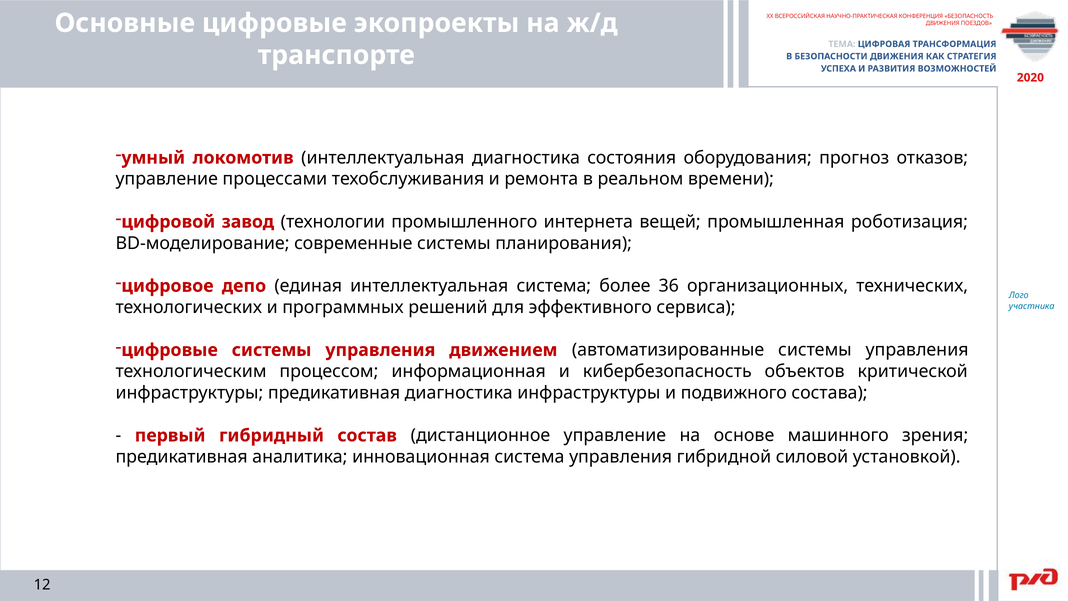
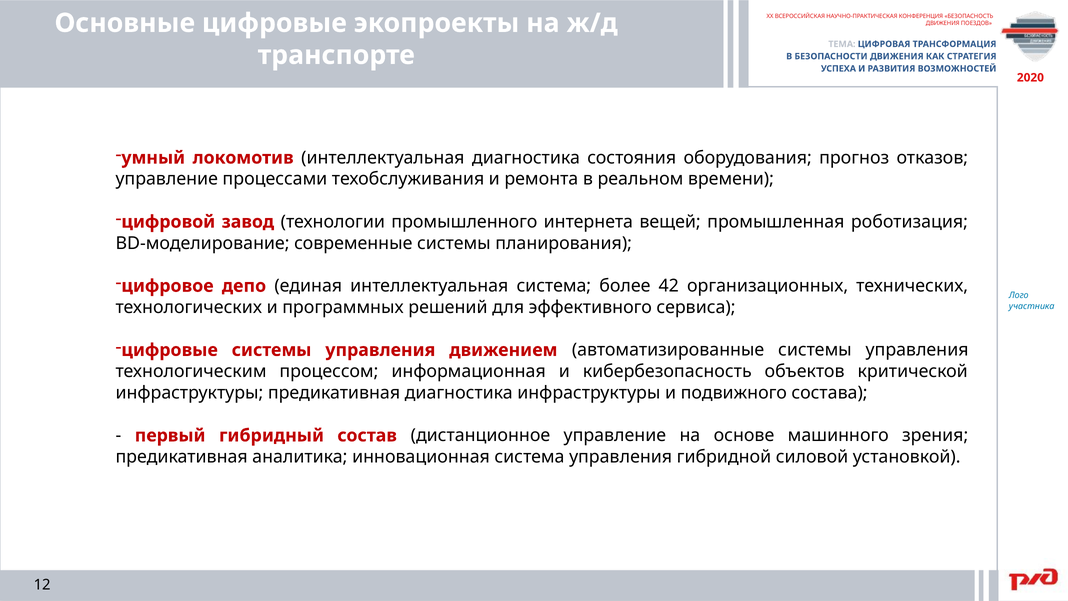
36: 36 -> 42
